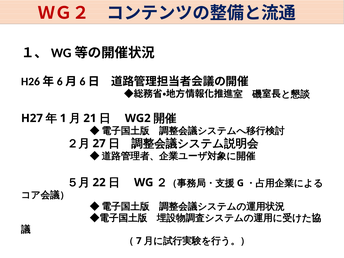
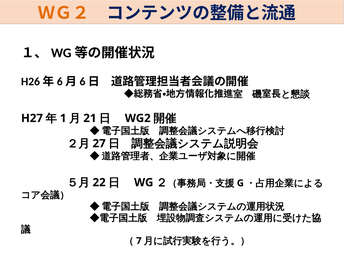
ＷＧ２ colour: red -> orange
